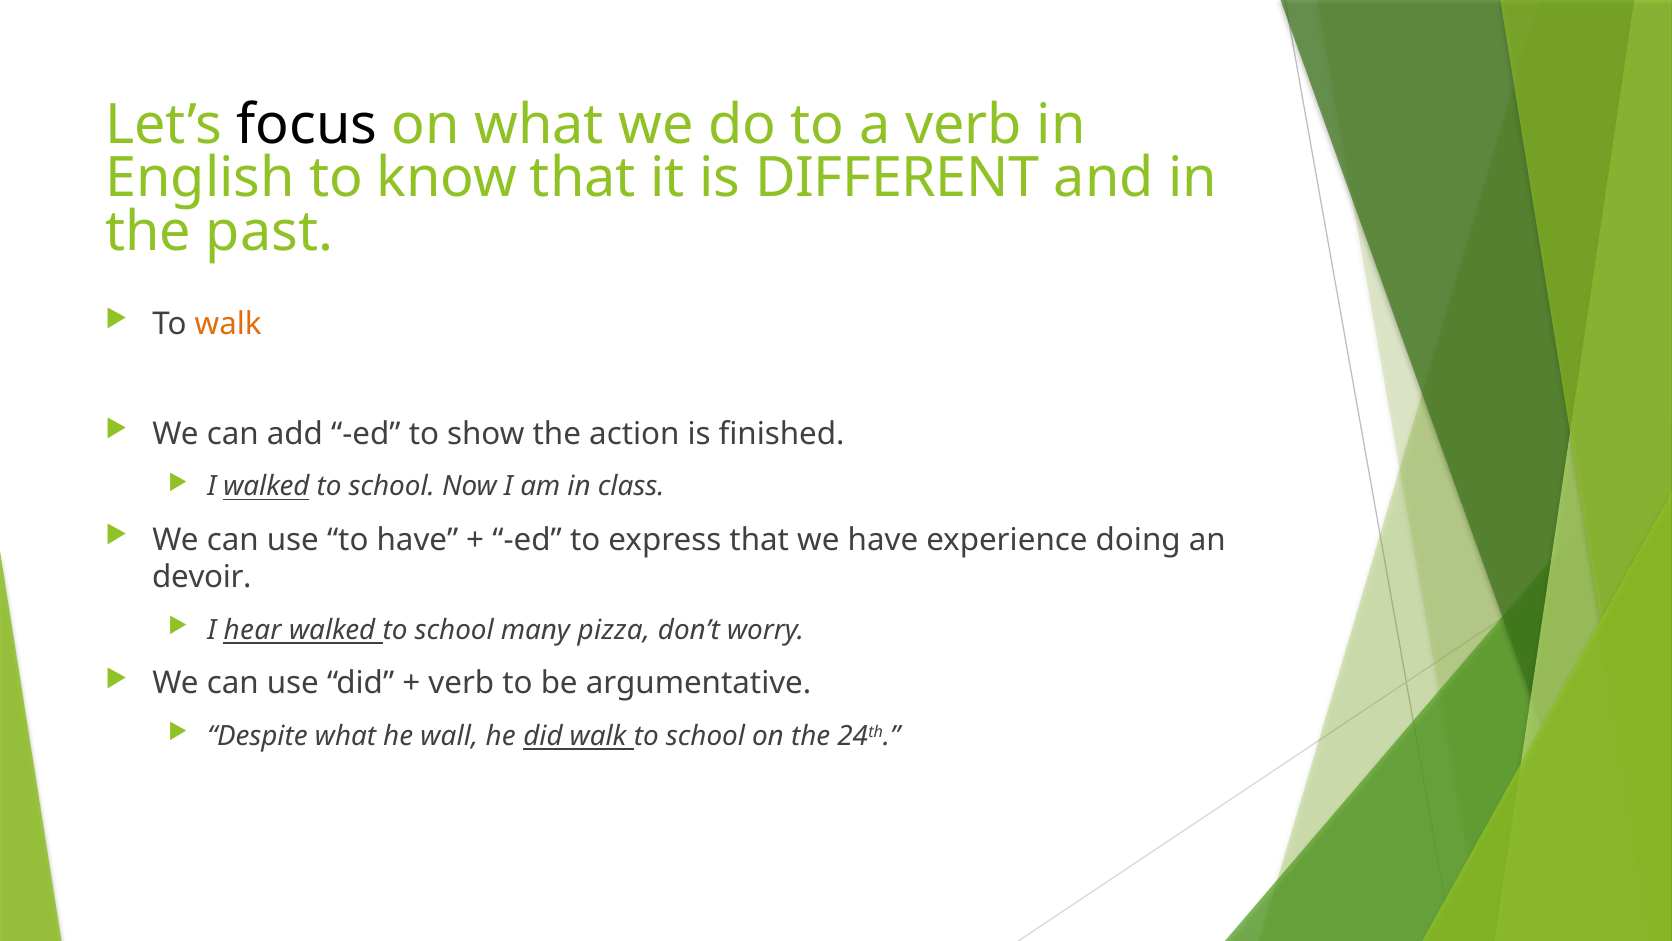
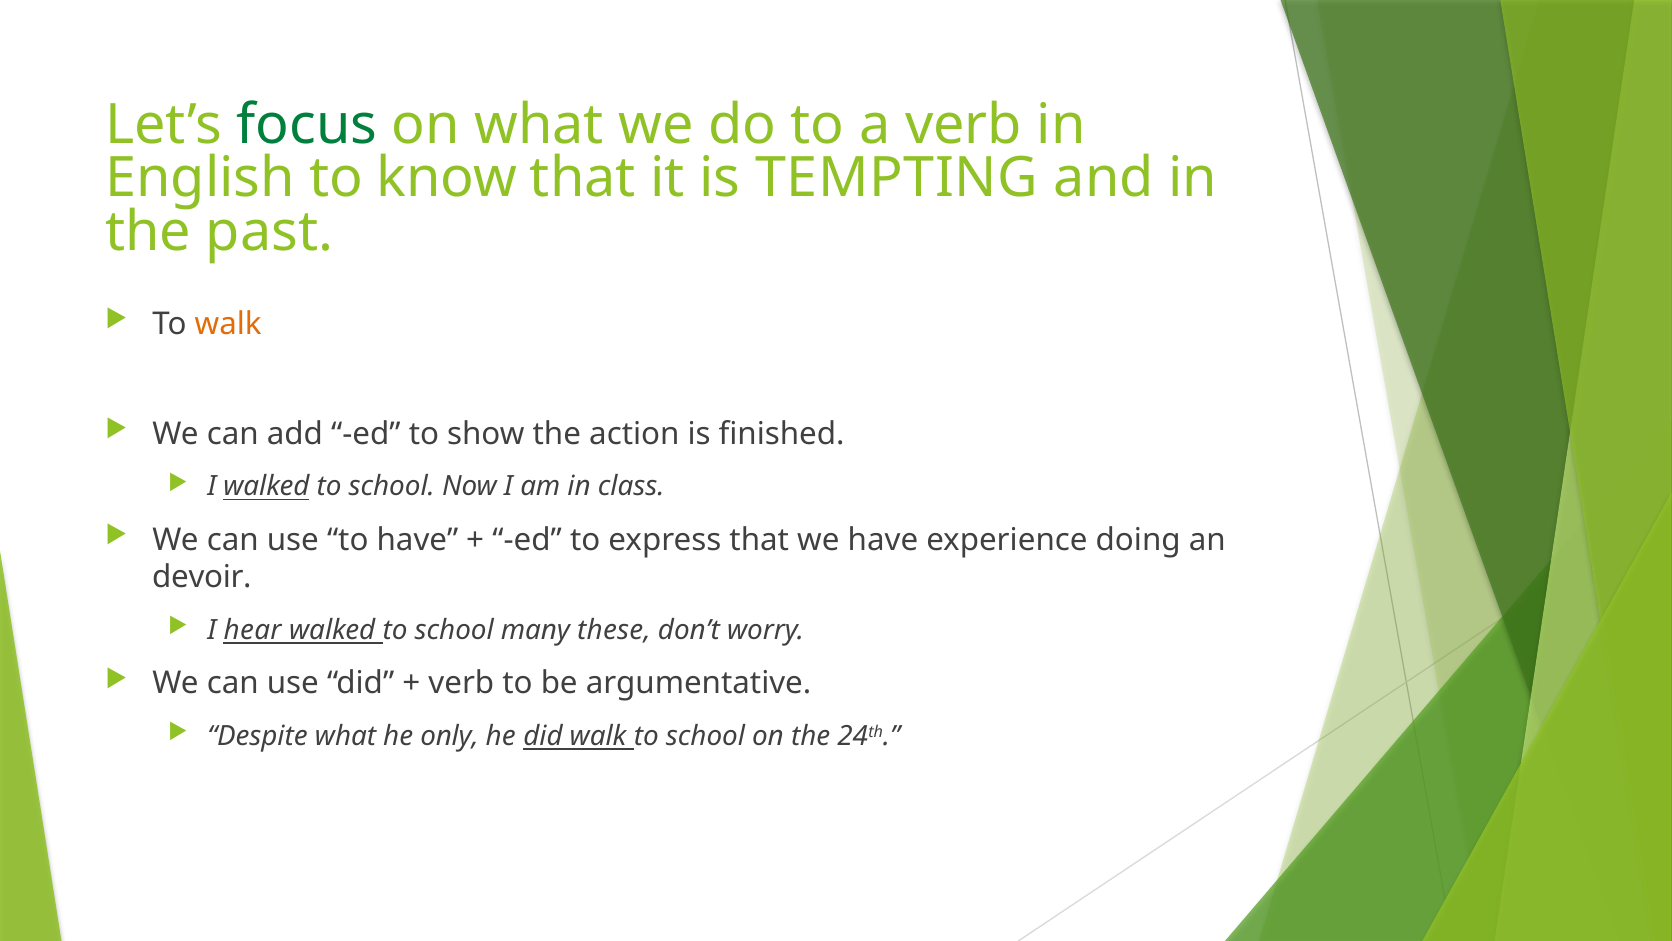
focus colour: black -> green
DIFFERENT: DIFFERENT -> TEMPTING
pizza: pizza -> these
wall: wall -> only
